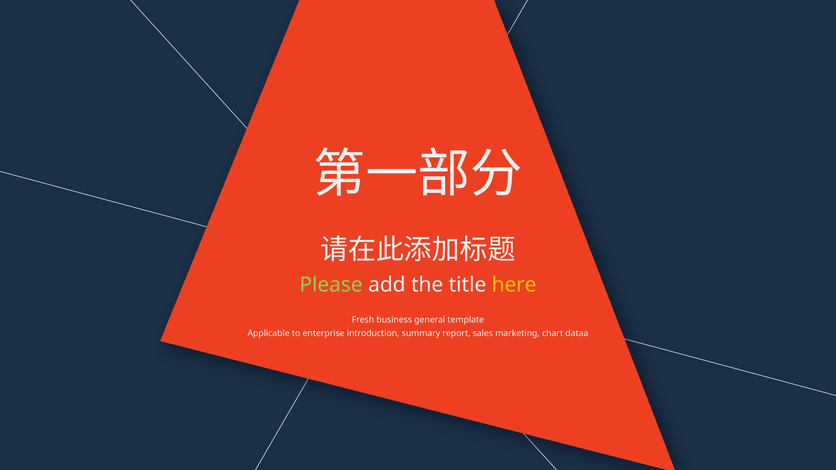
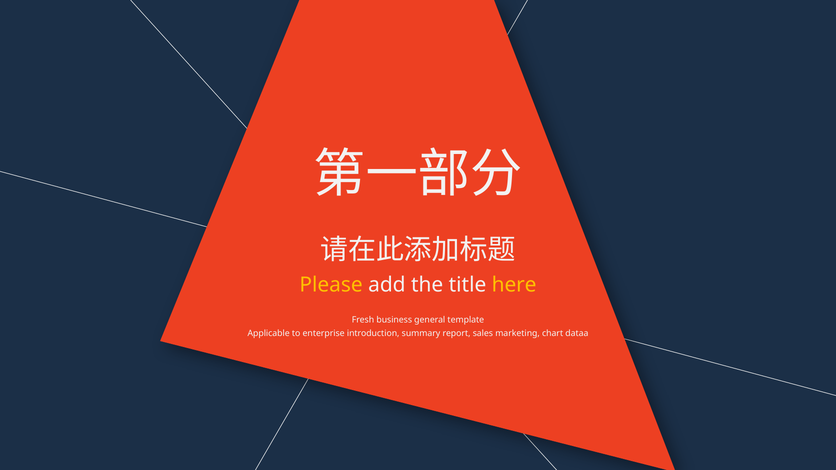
Please colour: light green -> yellow
